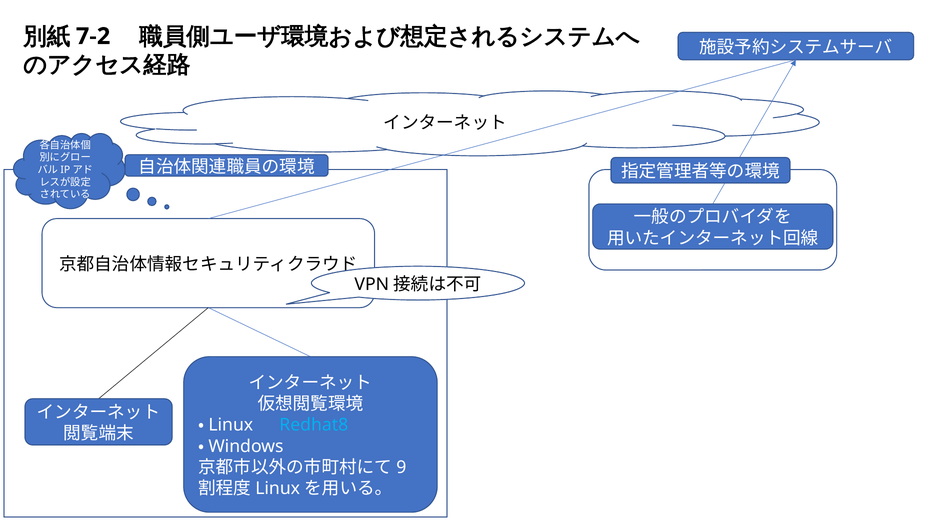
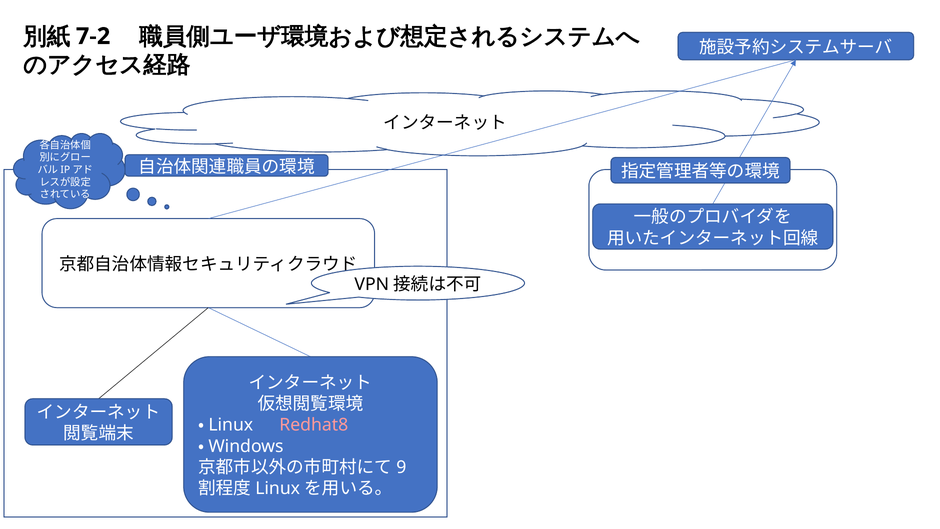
Redhat8 colour: light blue -> pink
